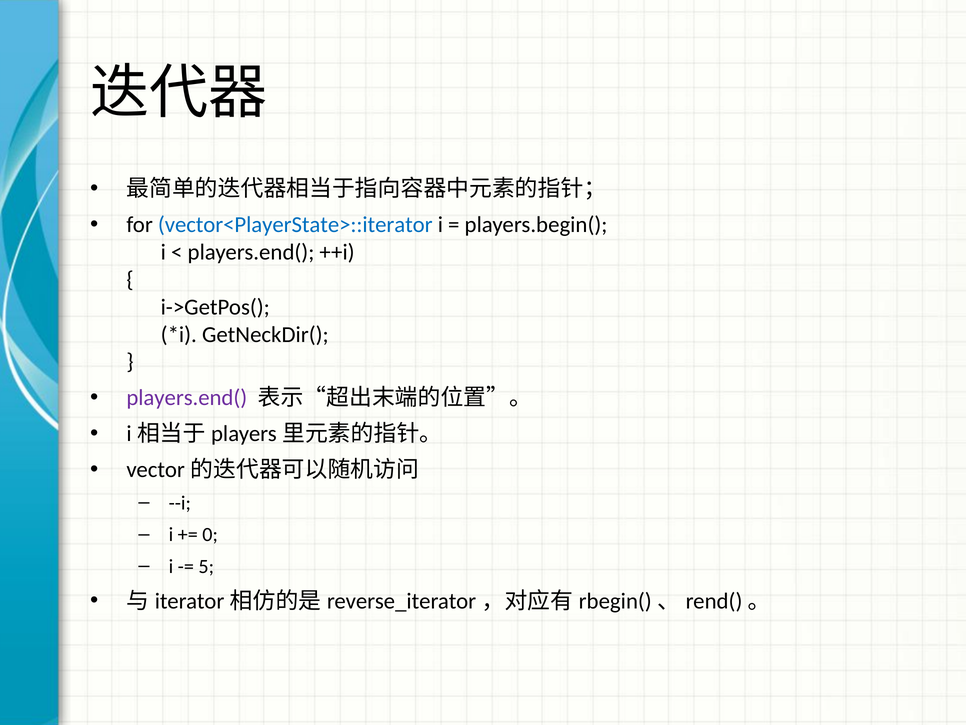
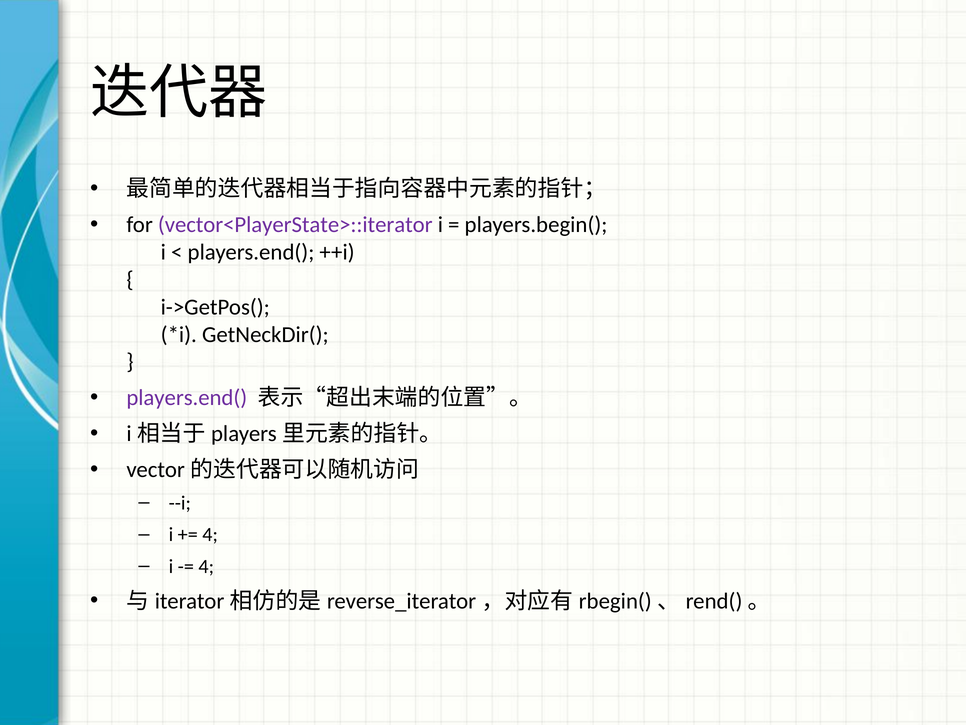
vector<PlayerState>::iterator colour: blue -> purple
0 at (210, 534): 0 -> 4
5 at (206, 566): 5 -> 4
